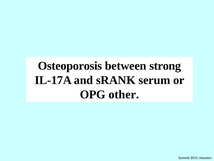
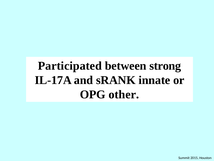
Osteoporosis: Osteoporosis -> Participated
serum: serum -> innate
